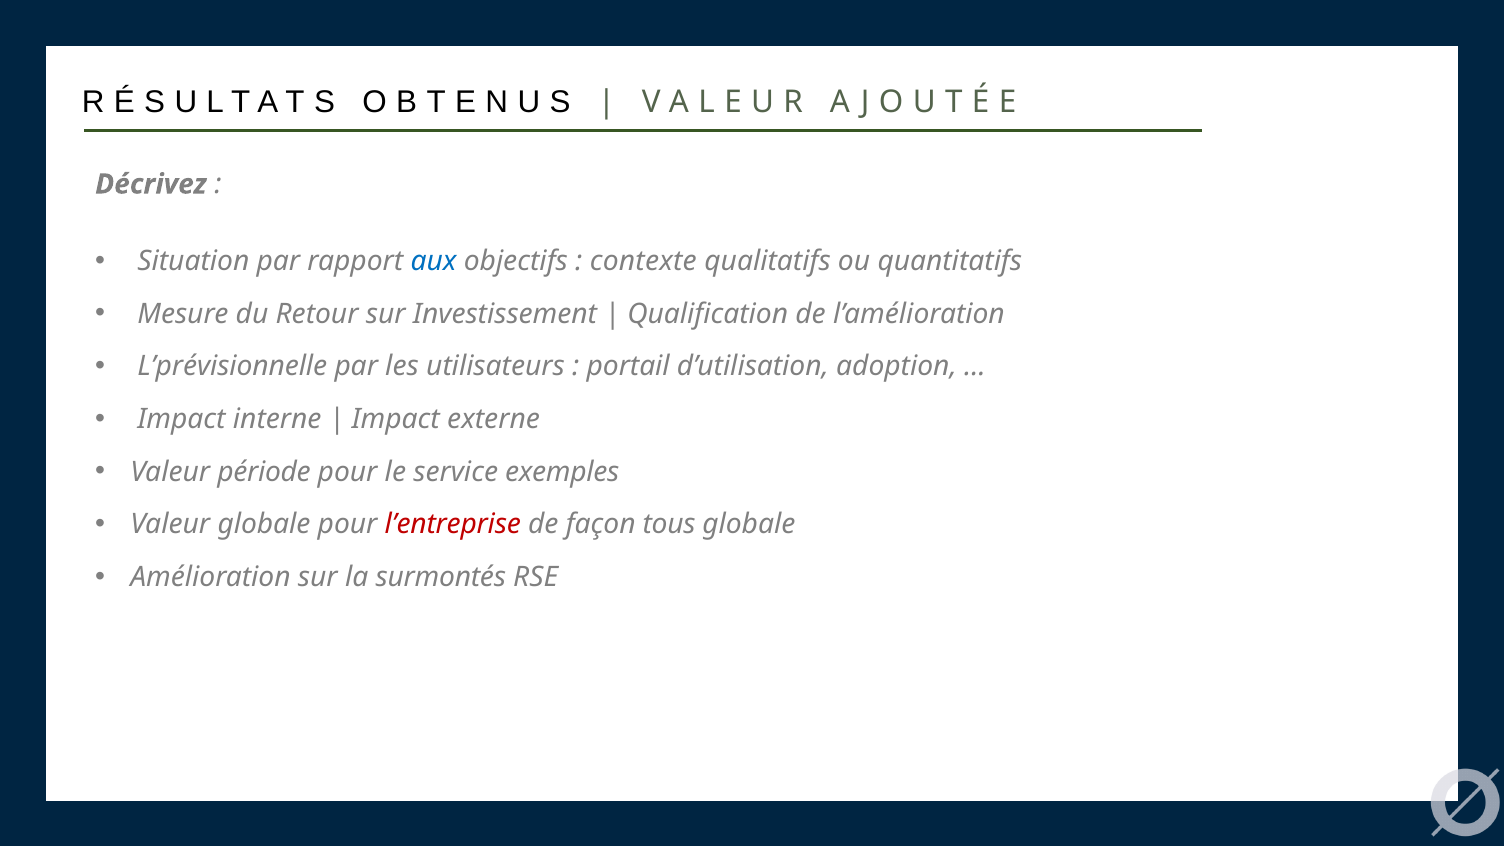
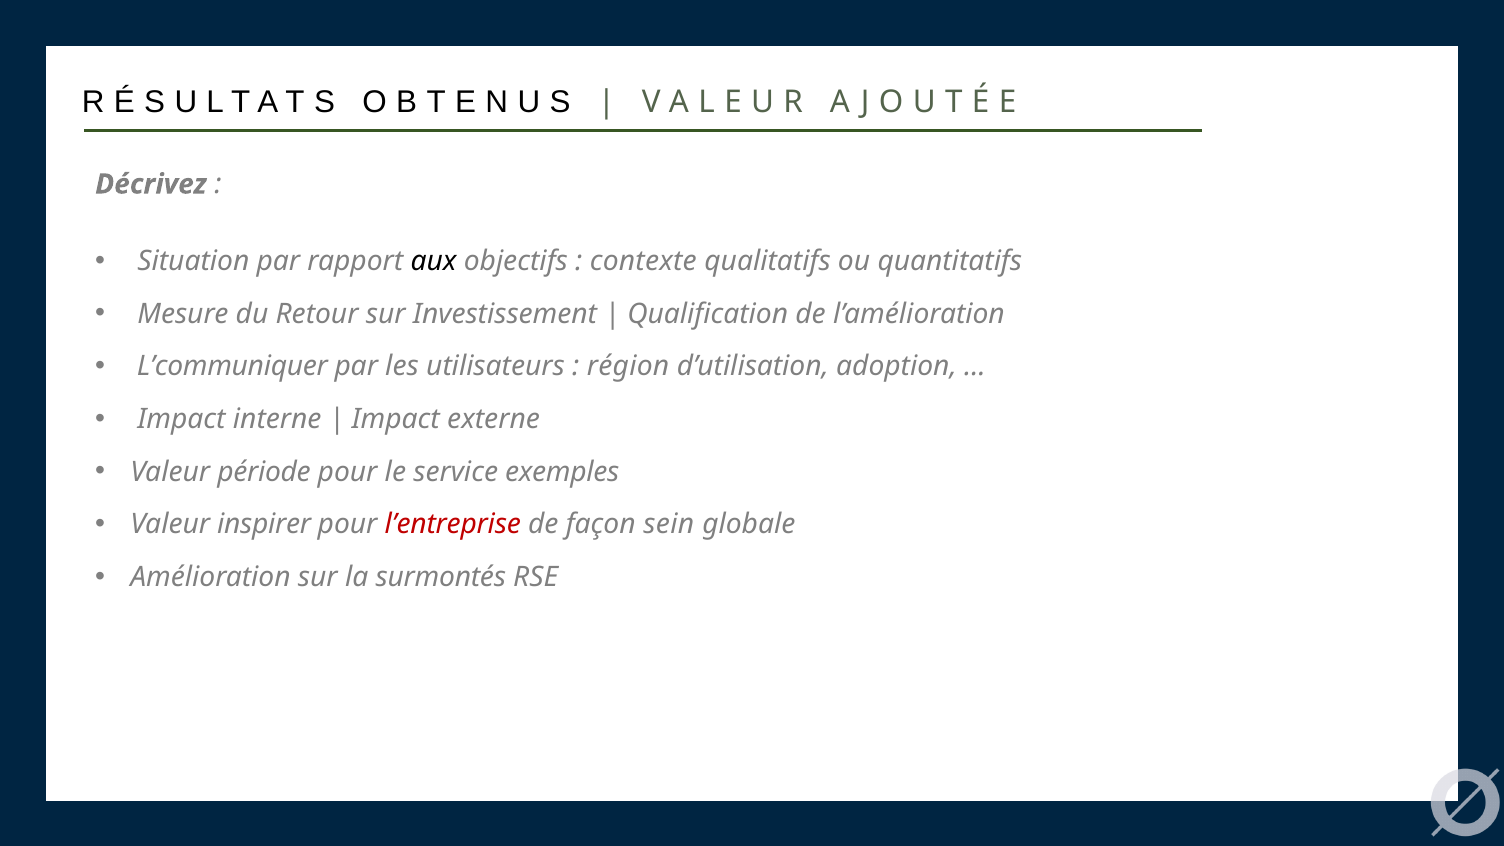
aux colour: blue -> black
L’prévisionnelle: L’prévisionnelle -> L’communiquer
portail: portail -> région
Valeur globale: globale -> inspirer
tous: tous -> sein
